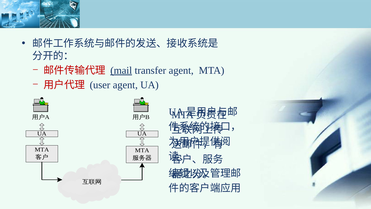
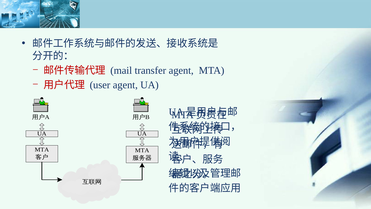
mail underline: present -> none
